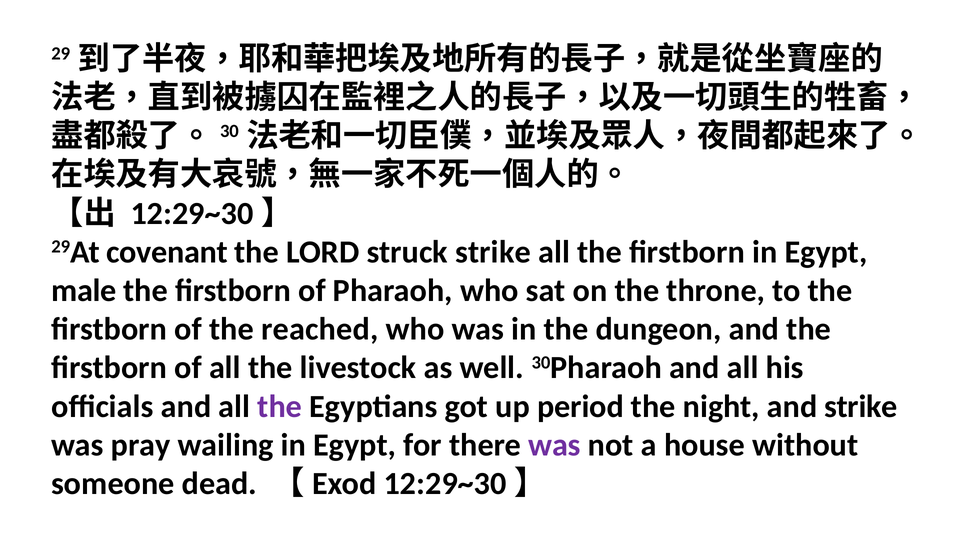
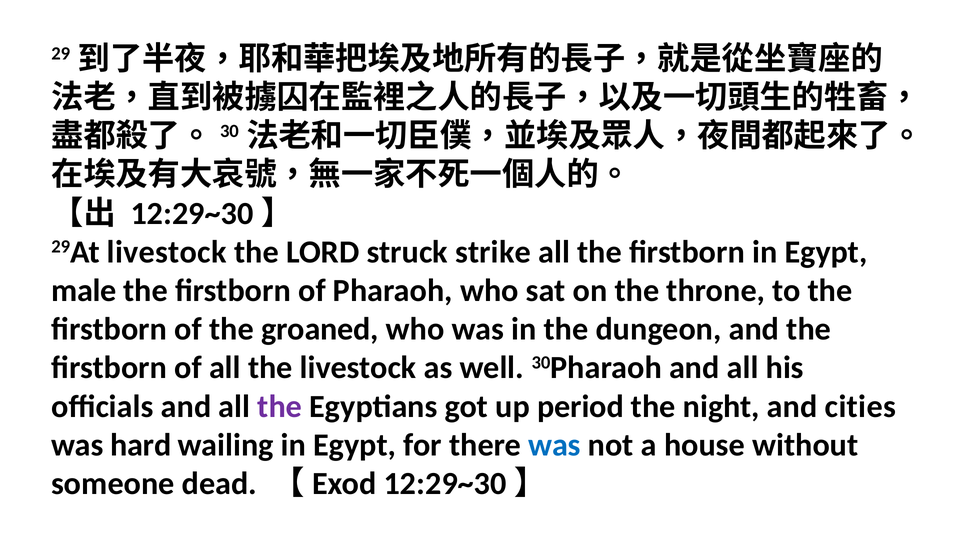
29At covenant: covenant -> livestock
reached: reached -> groaned
and strike: strike -> cities
pray: pray -> hard
was at (555, 445) colour: purple -> blue
